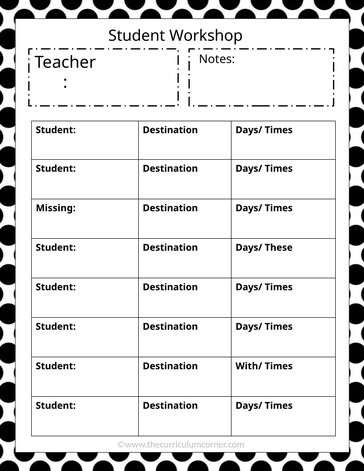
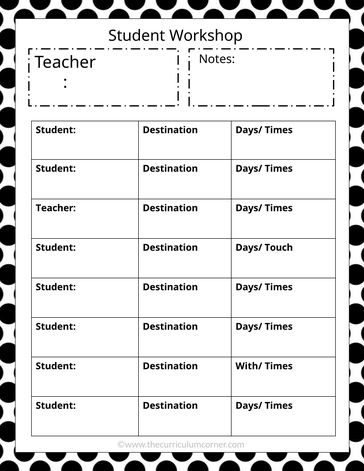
Missing at (56, 208): Missing -> Teacher
These: These -> Touch
